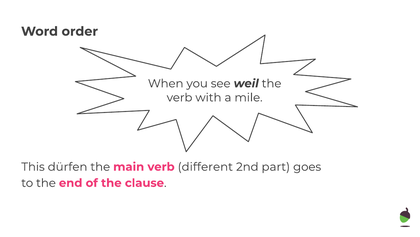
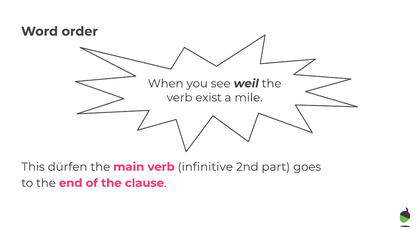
with: with -> exist
different: different -> infinitive
